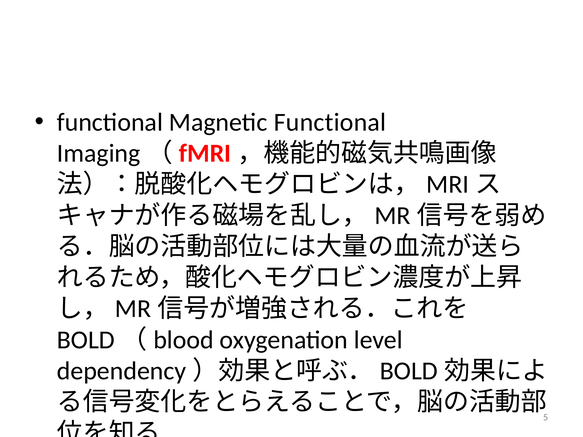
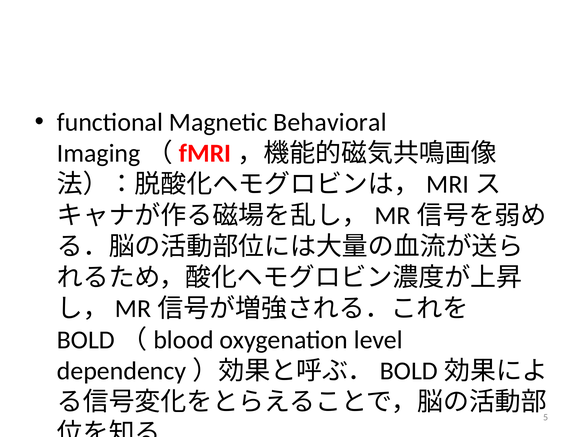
Magnetic Functional: Functional -> Behavioral
